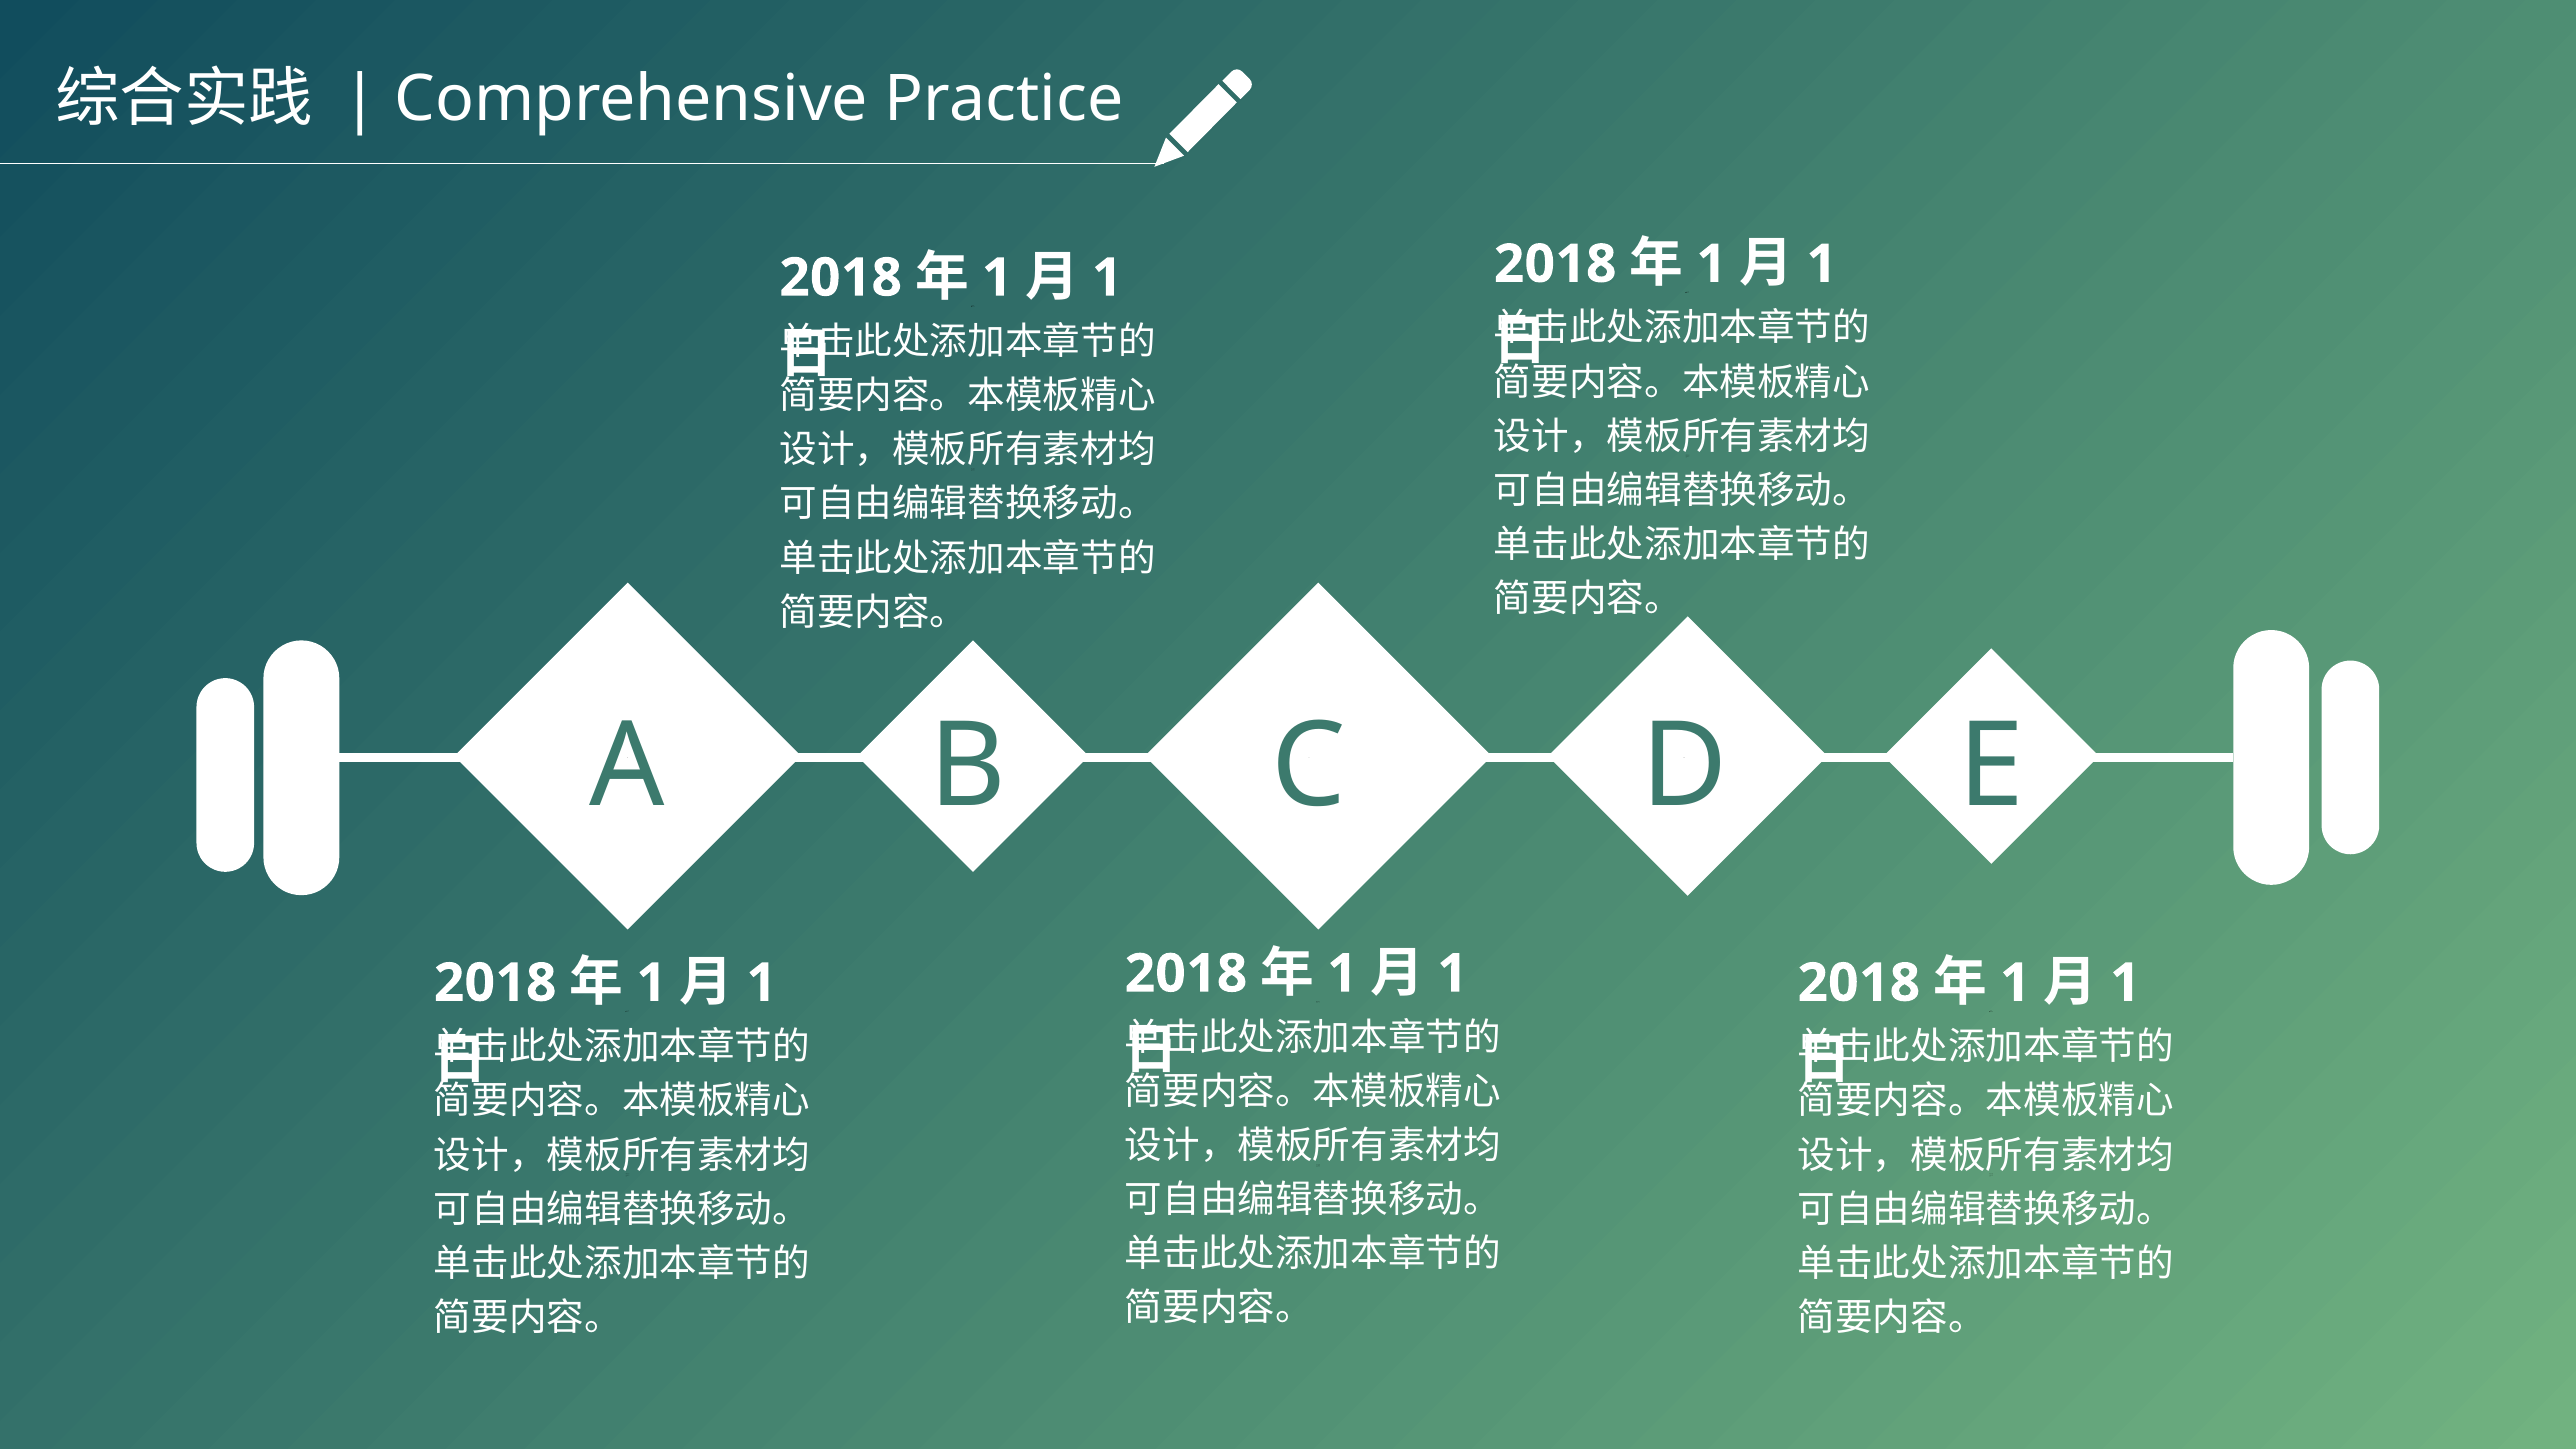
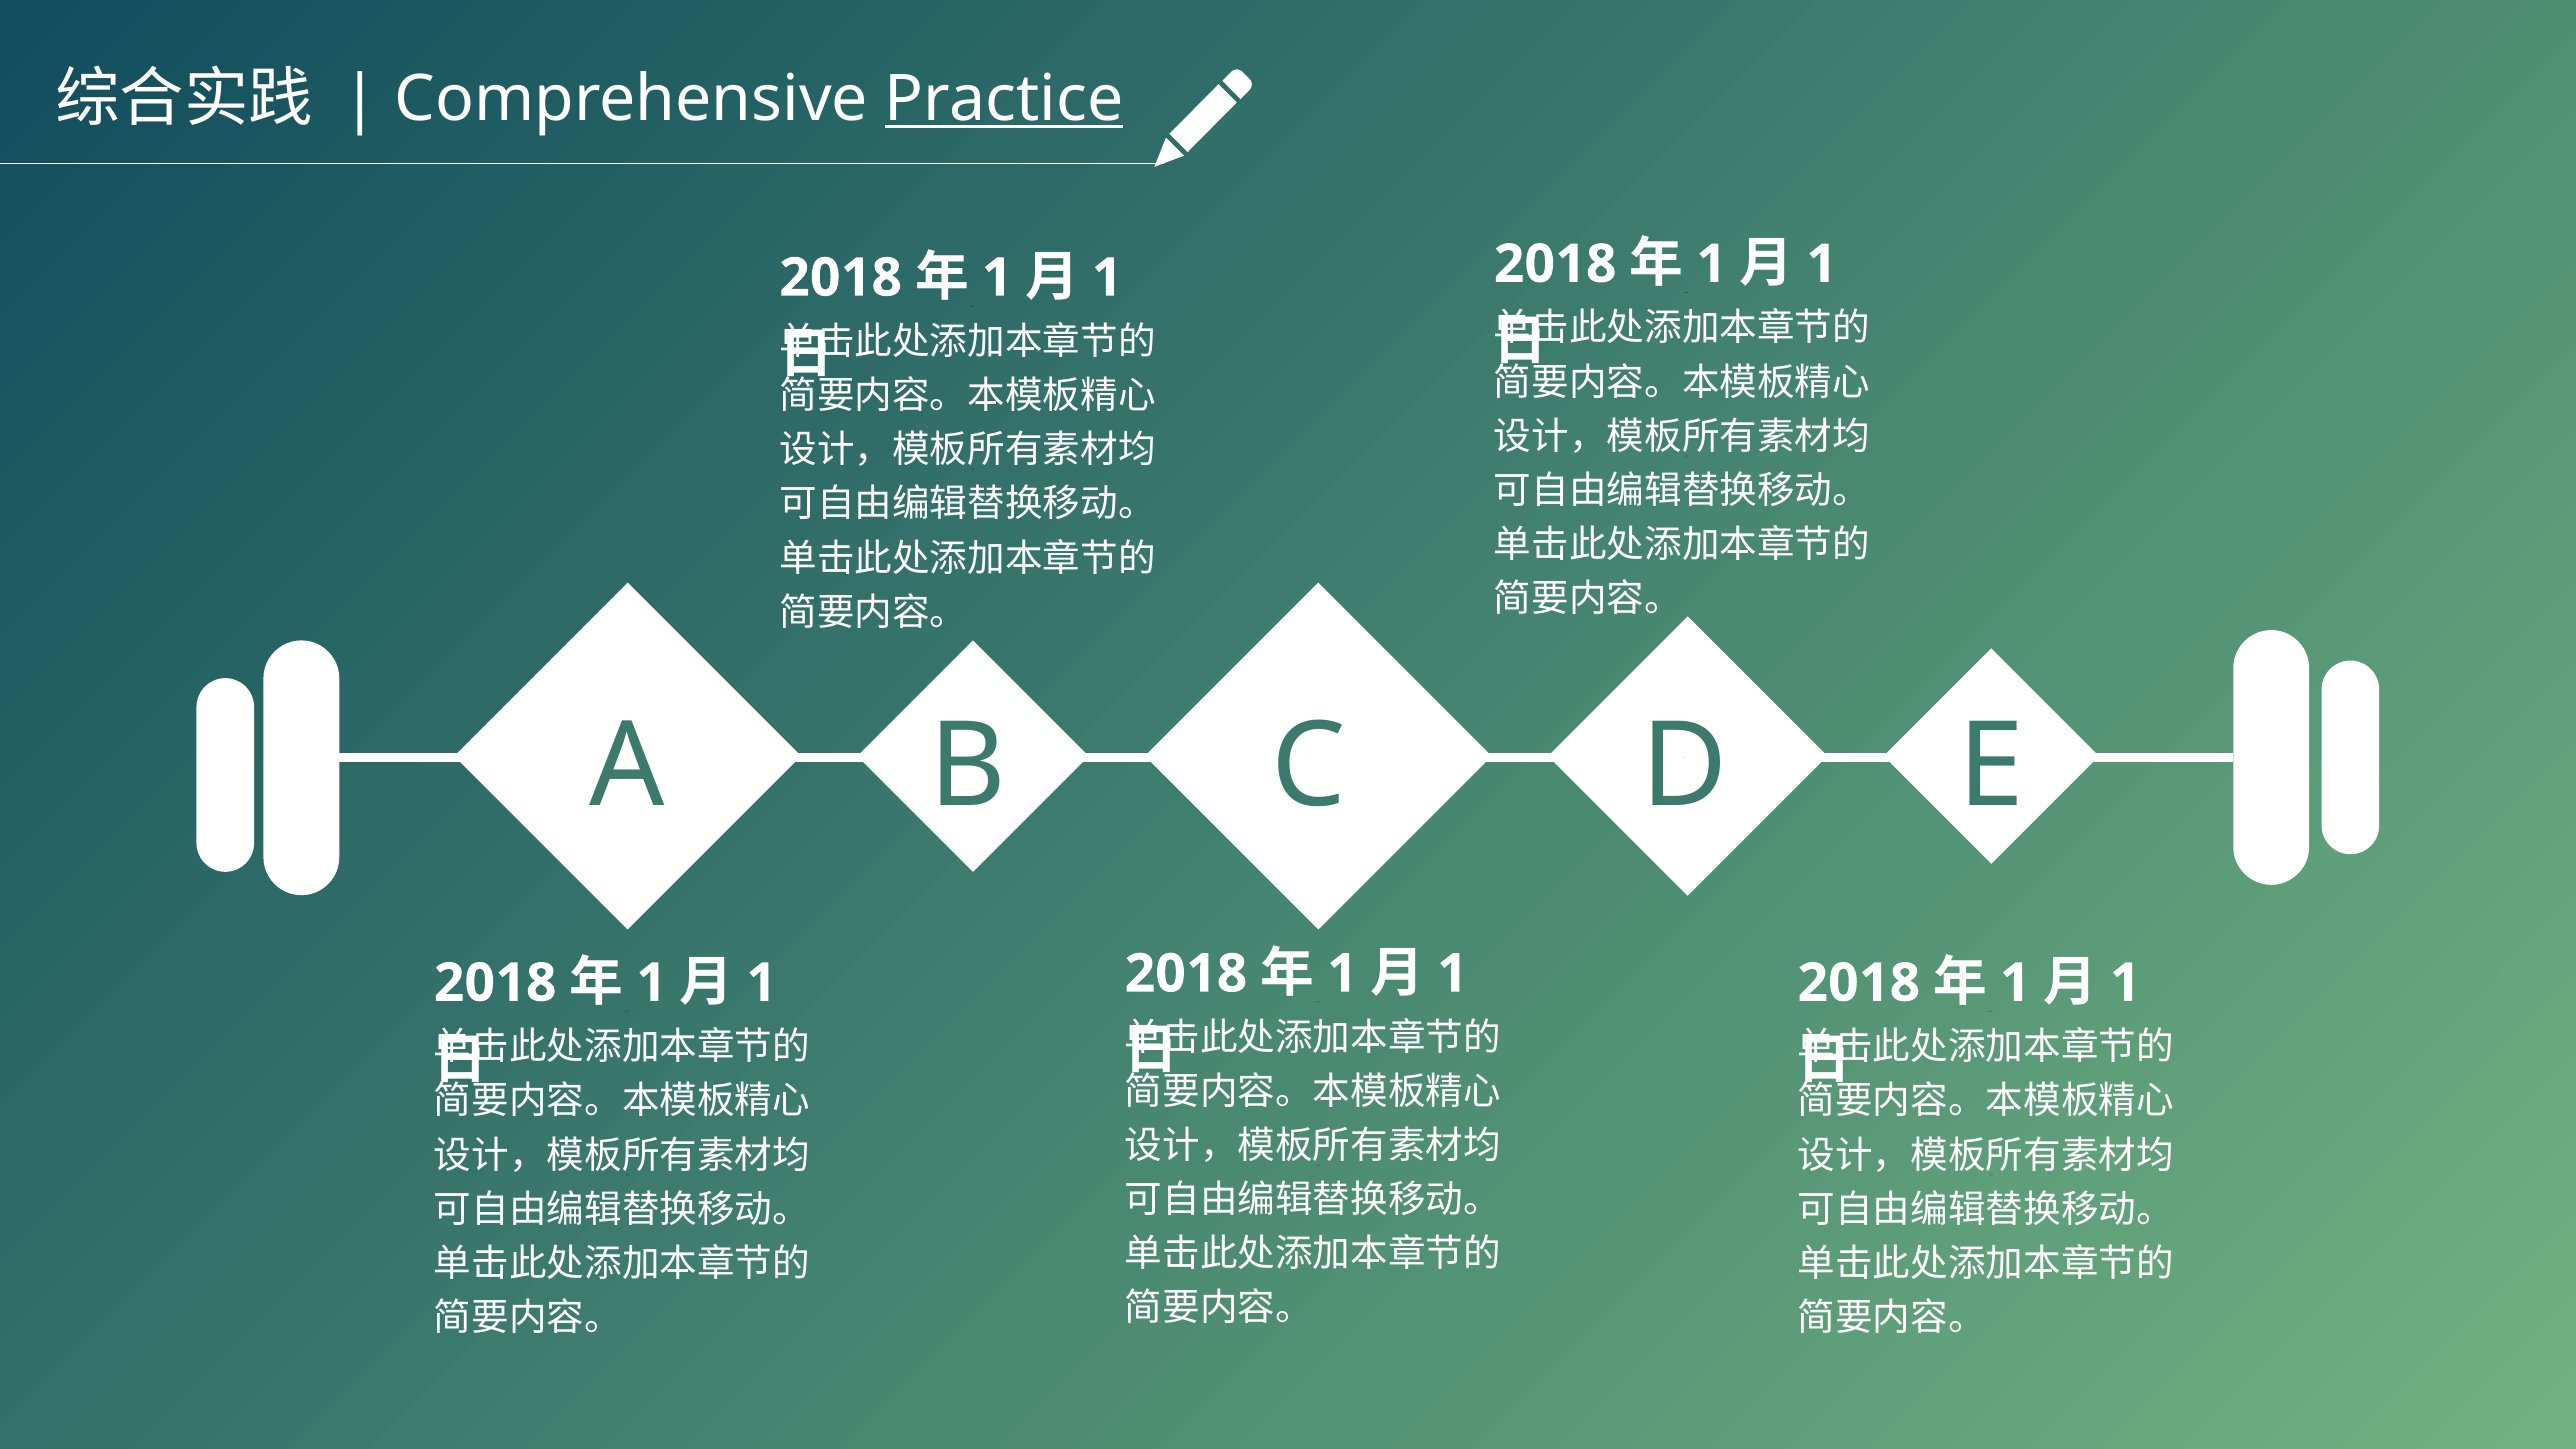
Practice underline: none -> present
